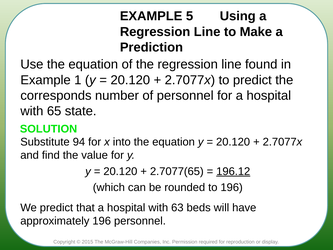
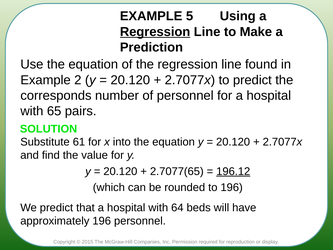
Regression at (155, 32) underline: none -> present
1: 1 -> 2
state: state -> pairs
94: 94 -> 61
63: 63 -> 64
